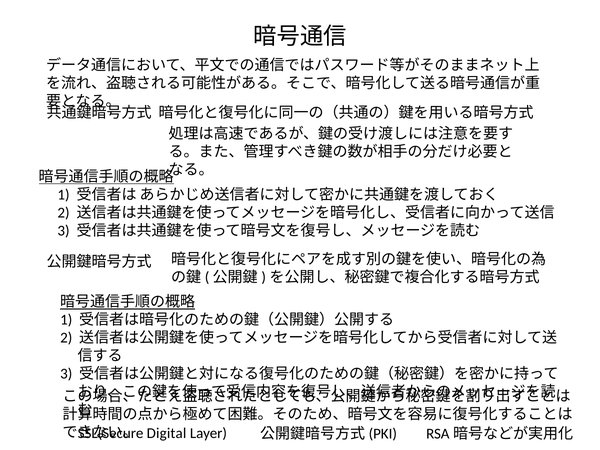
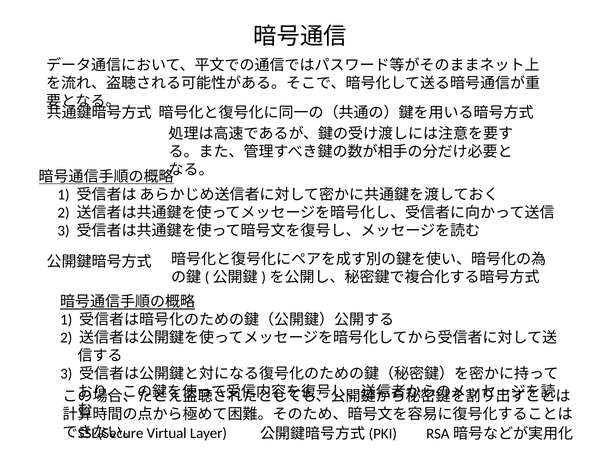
Digital: Digital -> Virtual
